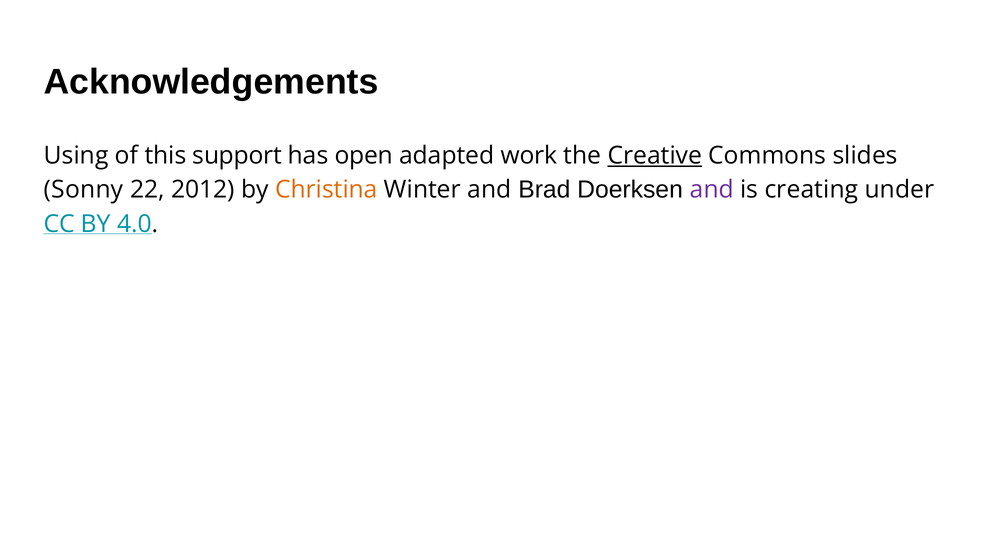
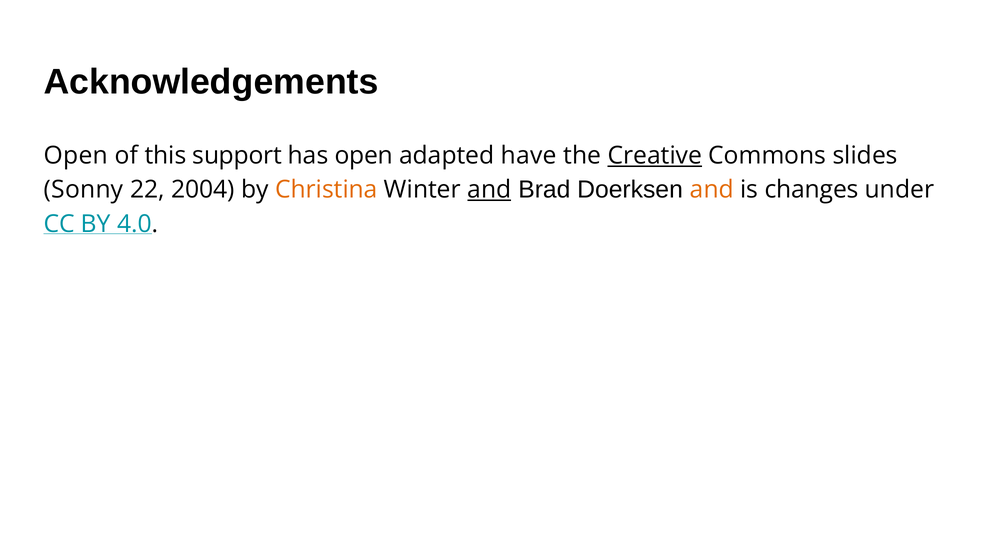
Using at (76, 155): Using -> Open
work: work -> have
2012: 2012 -> 2004
and at (489, 189) underline: none -> present
and at (712, 189) colour: purple -> orange
creating: creating -> changes
